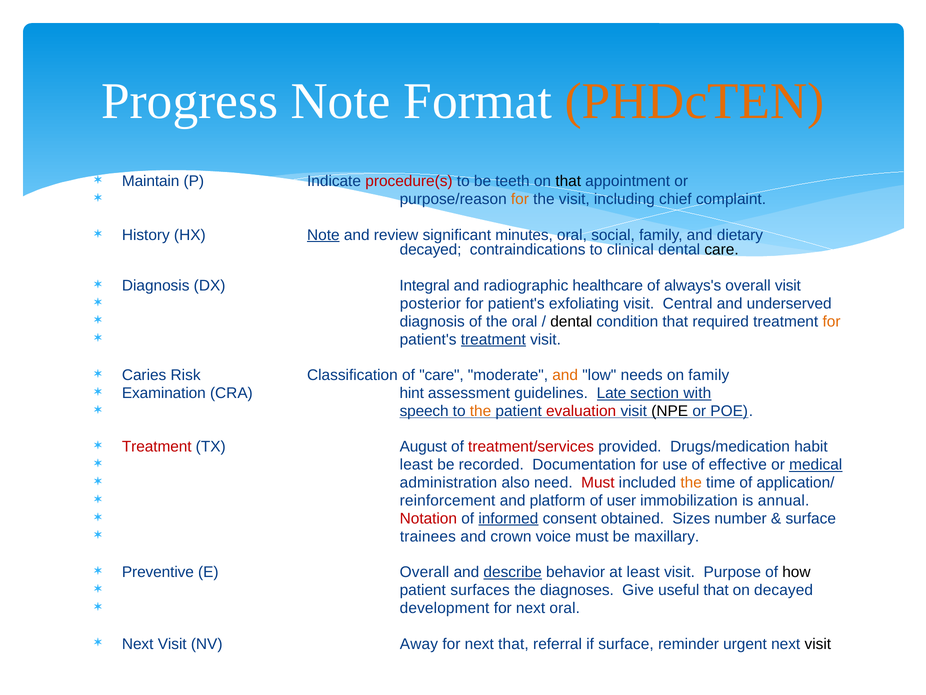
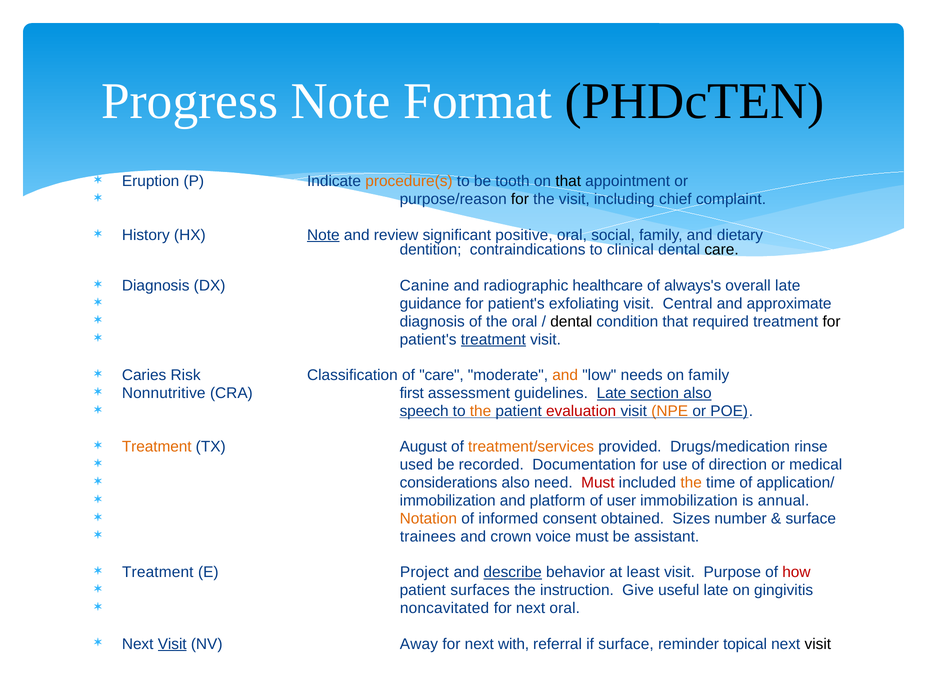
PHDcTEN colour: orange -> black
Maintain: Maintain -> Eruption
procedure(s colour: red -> orange
teeth: teeth -> tooth
for at (520, 199) colour: orange -> black
minutes: minutes -> positive
decayed at (431, 250): decayed -> dentition
Integral: Integral -> Canine
overall visit: visit -> late
posterior: posterior -> guidance
underserved: underserved -> approximate
for at (832, 321) colour: orange -> black
Examination: Examination -> Nonnutritive
hint: hint -> first
section with: with -> also
NPE colour: black -> orange
Treatment at (157, 447) colour: red -> orange
treatment/services colour: red -> orange
habit: habit -> rinse
least at (416, 464): least -> used
effective: effective -> direction
medical underline: present -> none
administration: administration -> considerations
reinforcement at (448, 500): reinforcement -> immobilization
Notation colour: red -> orange
informed underline: present -> none
maxillary: maxillary -> assistant
Preventive at (158, 572): Preventive -> Treatment
E Overall: Overall -> Project
how colour: black -> red
diagnoses: diagnoses -> instruction
useful that: that -> late
on decayed: decayed -> gingivitis
development: development -> noncavitated
Visit at (172, 643) underline: none -> present
next that: that -> with
urgent: urgent -> topical
